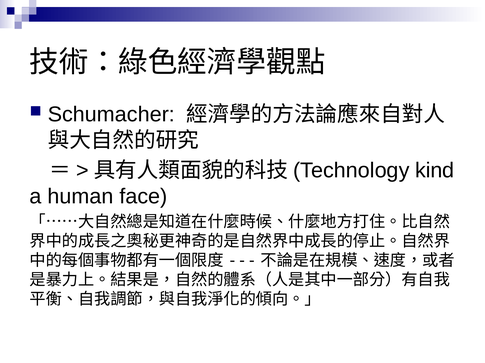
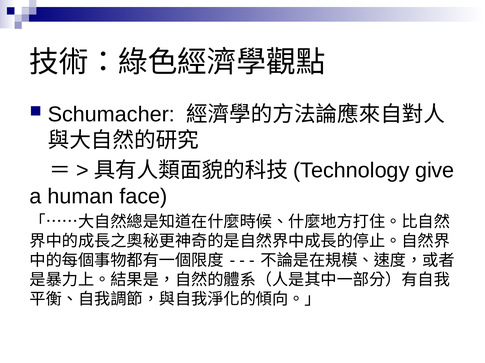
kind: kind -> give
